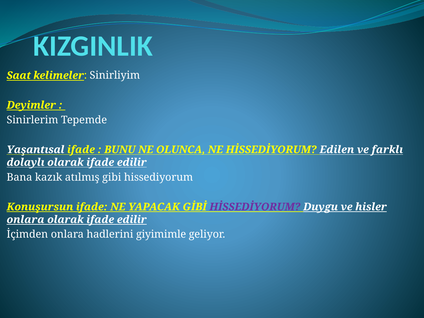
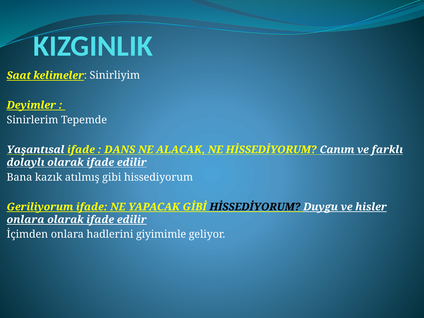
BUNU: BUNU -> DANS
OLUNCA: OLUNCA -> ALACAK
Edilen: Edilen -> Canım
Konuşursun: Konuşursun -> Geriliyorum
HİSSEDİYORUM at (255, 207) colour: purple -> black
